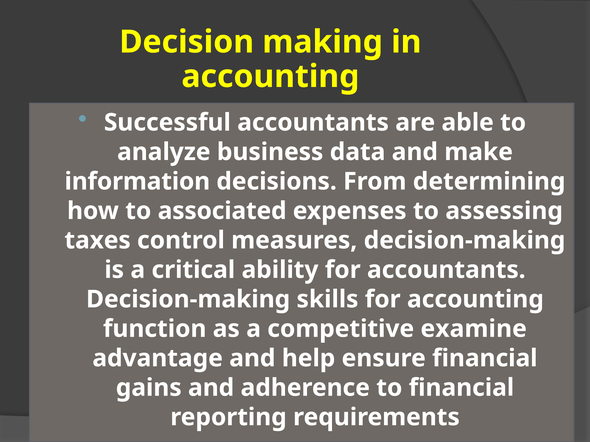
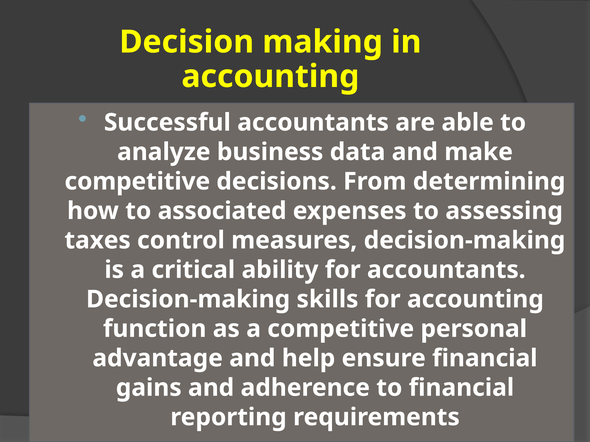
information at (137, 182): information -> competitive
examine: examine -> personal
